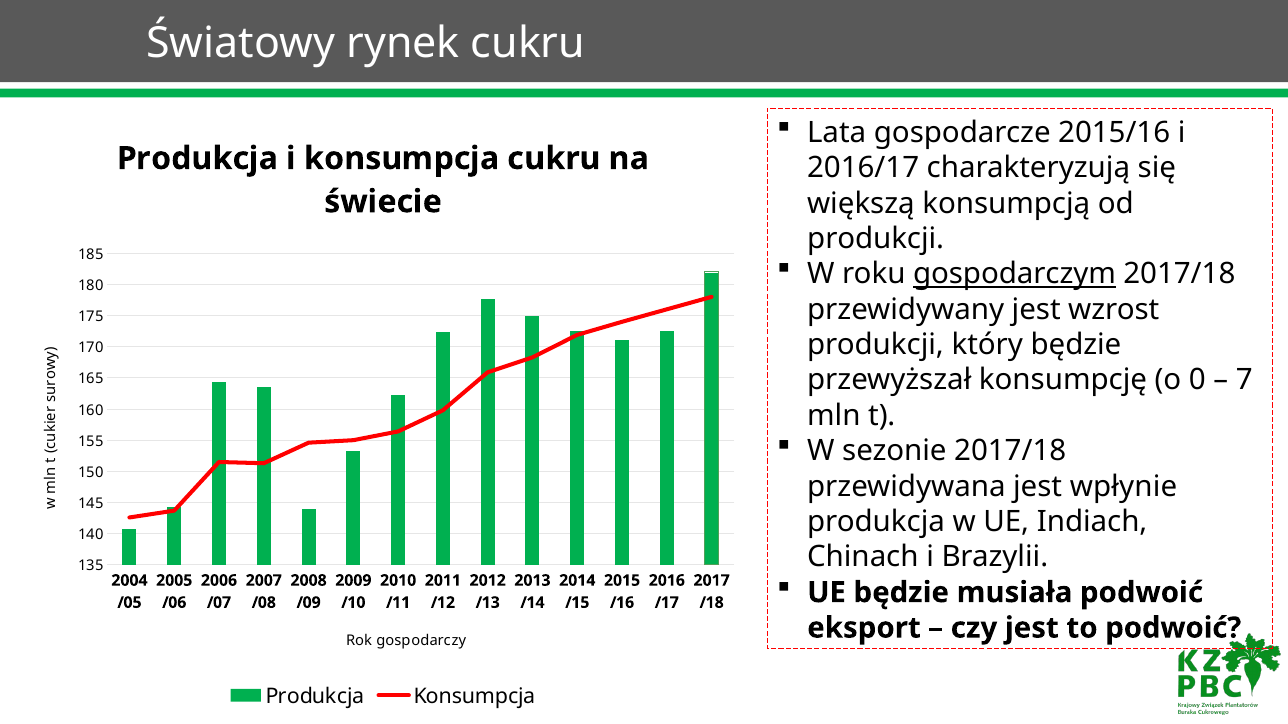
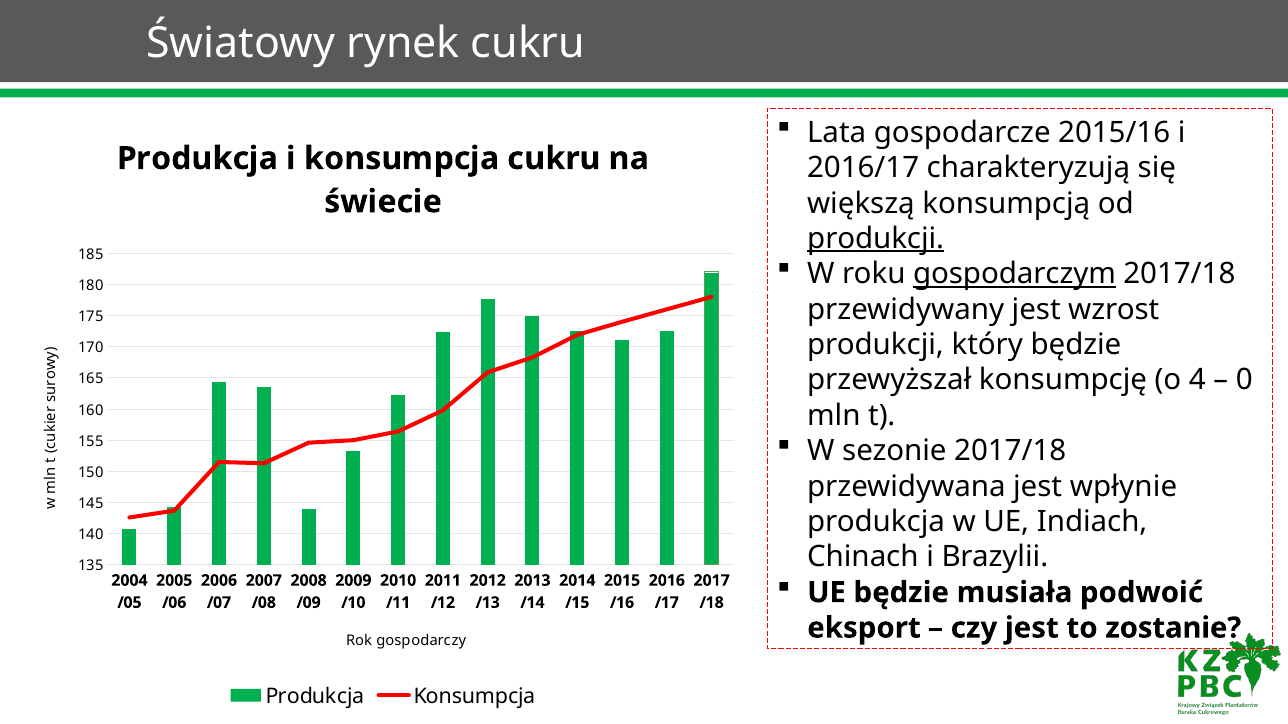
produkcji at (876, 239) underline: none -> present
0: 0 -> 4
7: 7 -> 0
to podwoić: podwoić -> zostanie
